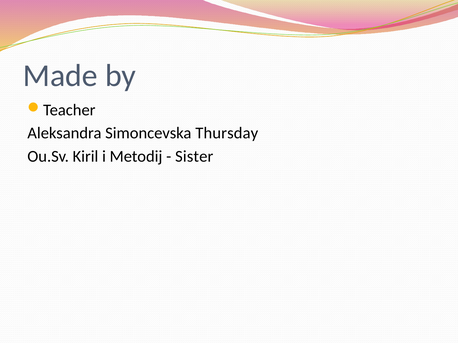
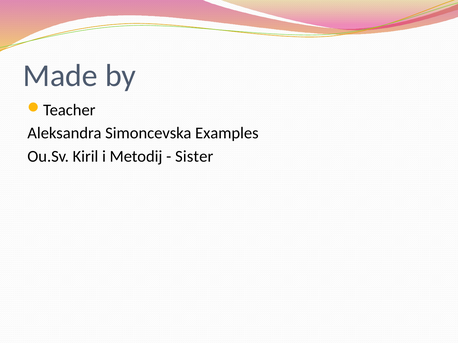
Thursday: Thursday -> Examples
